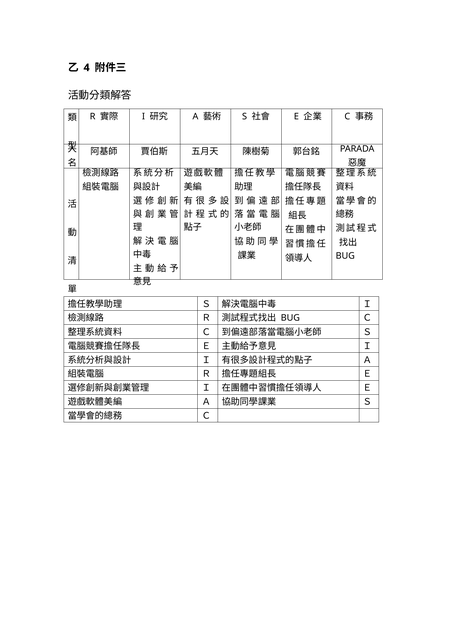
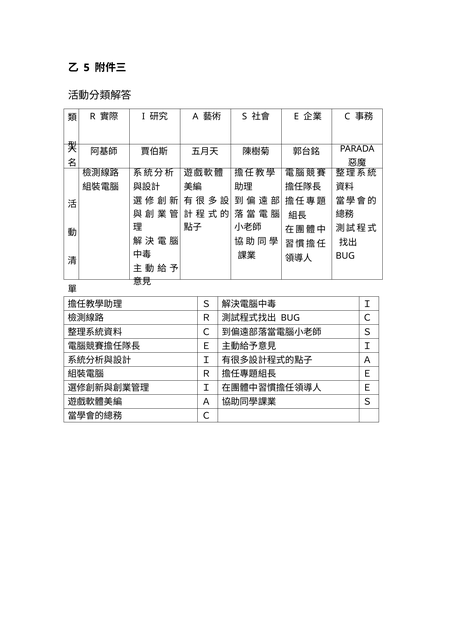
4: 4 -> 5
